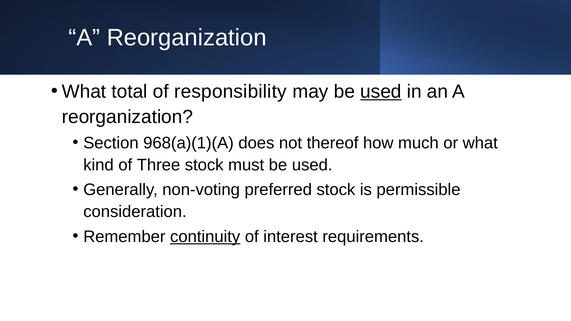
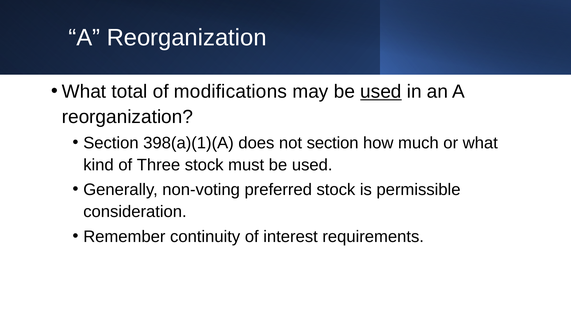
responsibility: responsibility -> modifications
968(a)(1)(A: 968(a)(1)(A -> 398(a)(1)(A
not thereof: thereof -> section
continuity underline: present -> none
